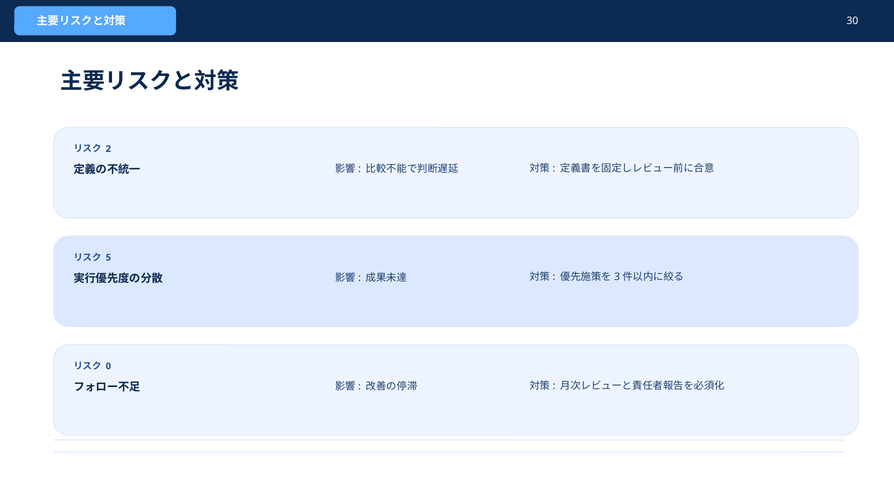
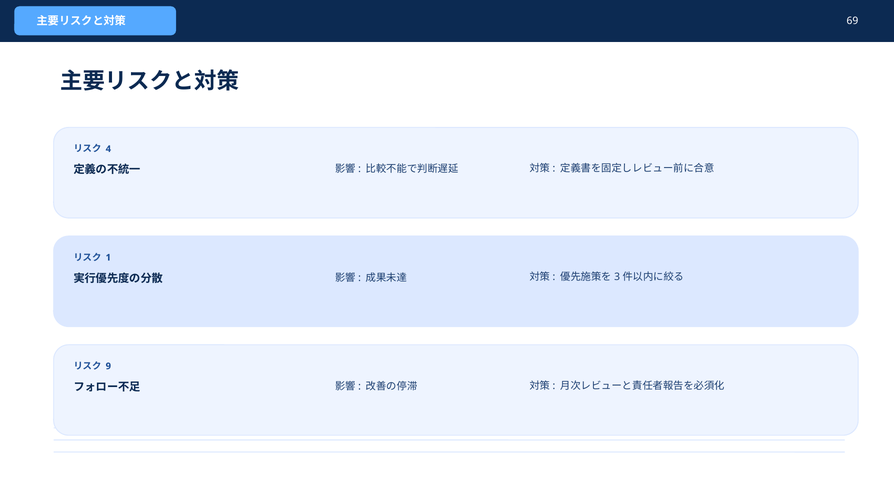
30: 30 -> 69
2: 2 -> 4
5: 5 -> 1
0: 0 -> 9
